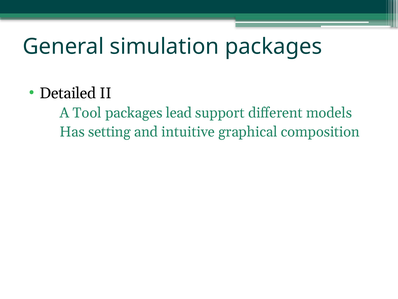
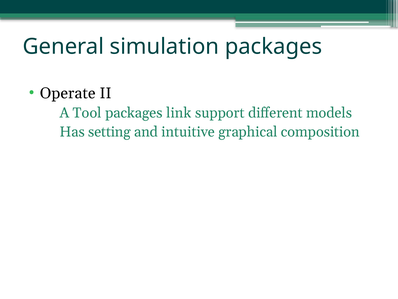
Detailed: Detailed -> Operate
lead: lead -> link
